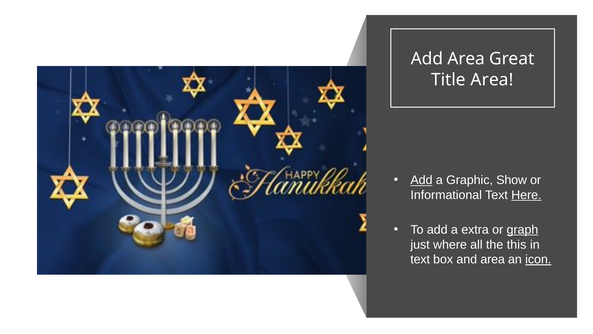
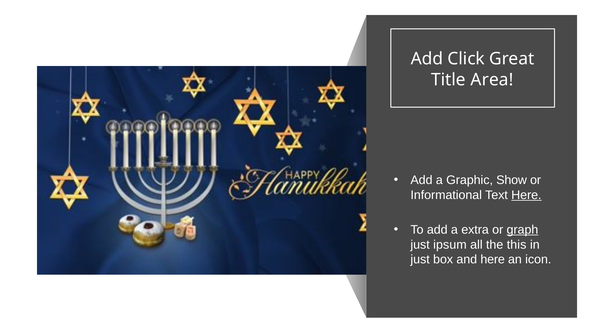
Add Area: Area -> Click
Add at (421, 180) underline: present -> none
where: where -> ipsum
text at (420, 259): text -> just
and area: area -> here
icon underline: present -> none
